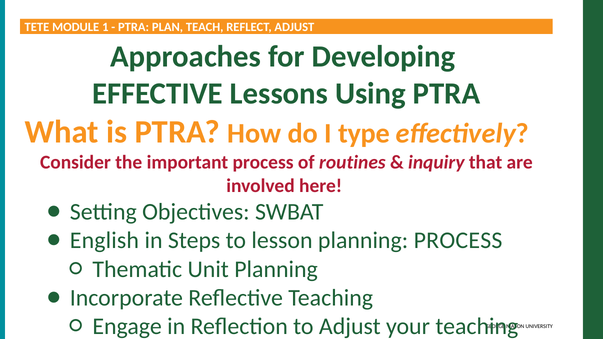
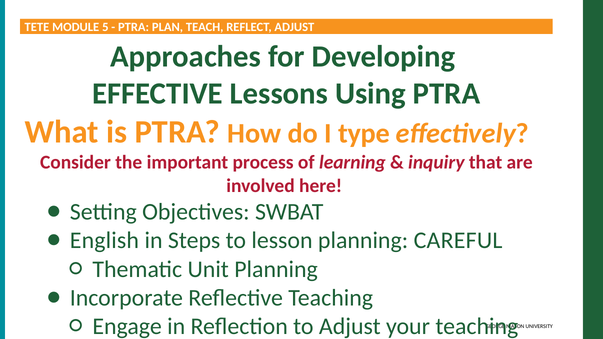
1: 1 -> 5
routines: routines -> learning
planning PROCESS: PROCESS -> CAREFUL
